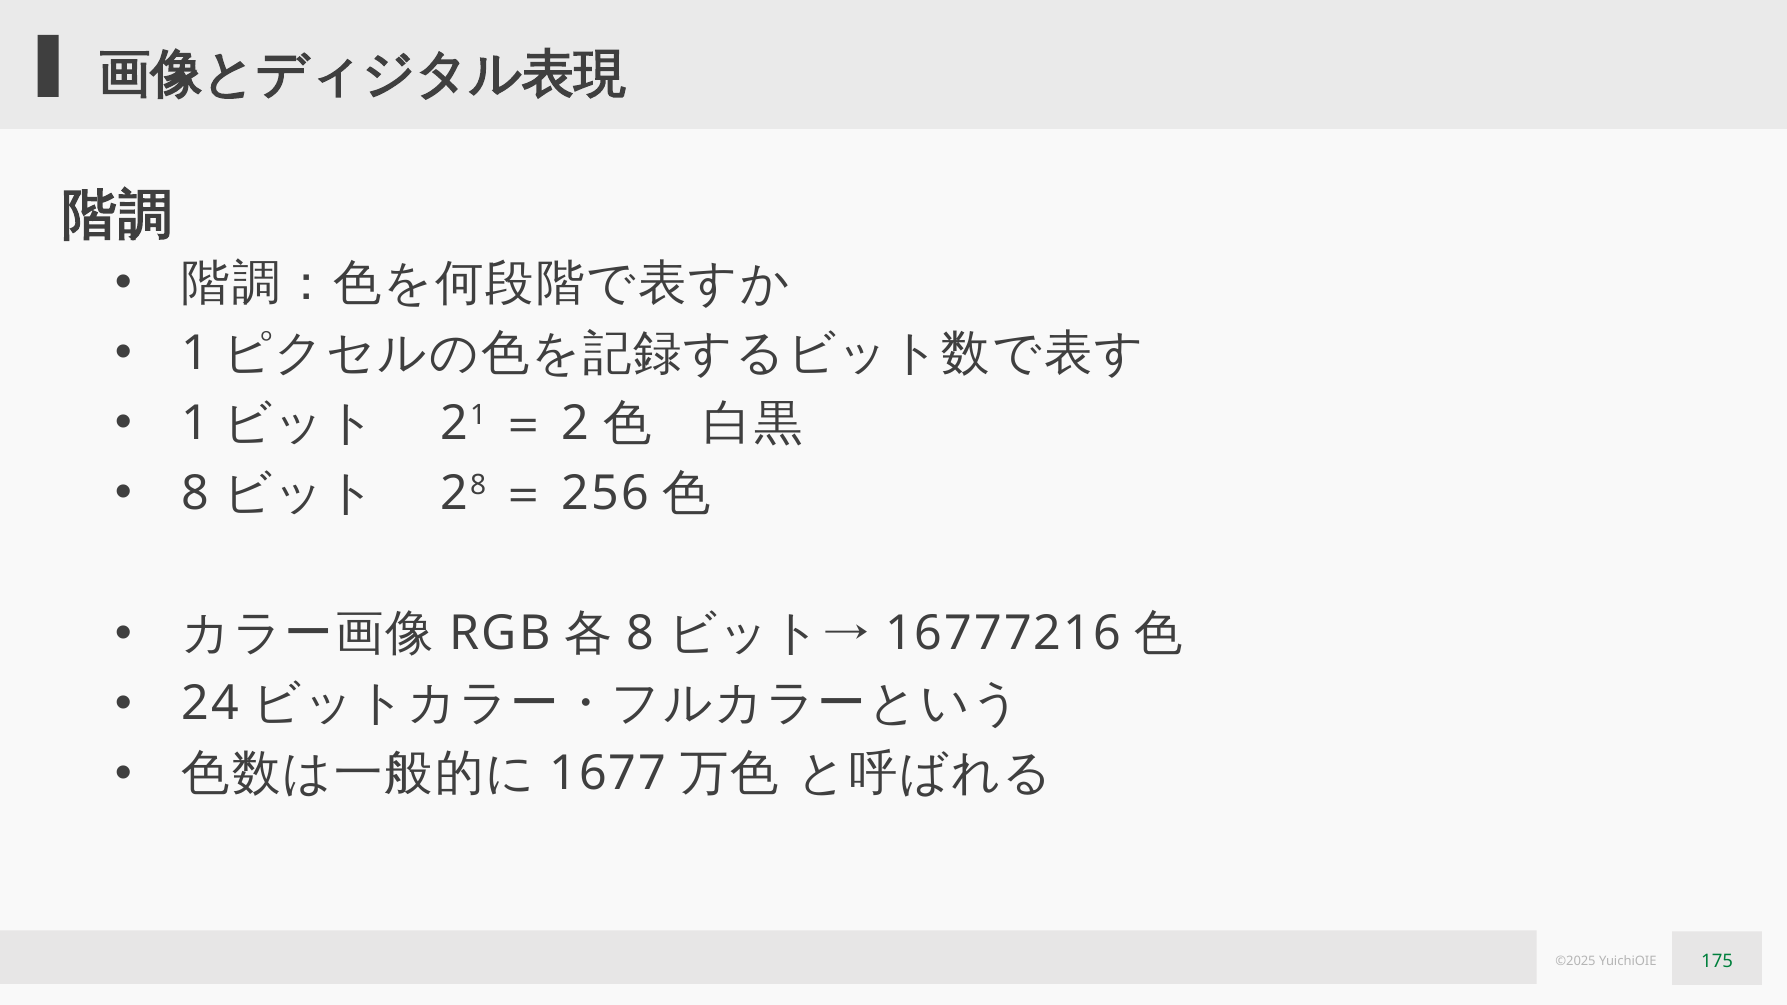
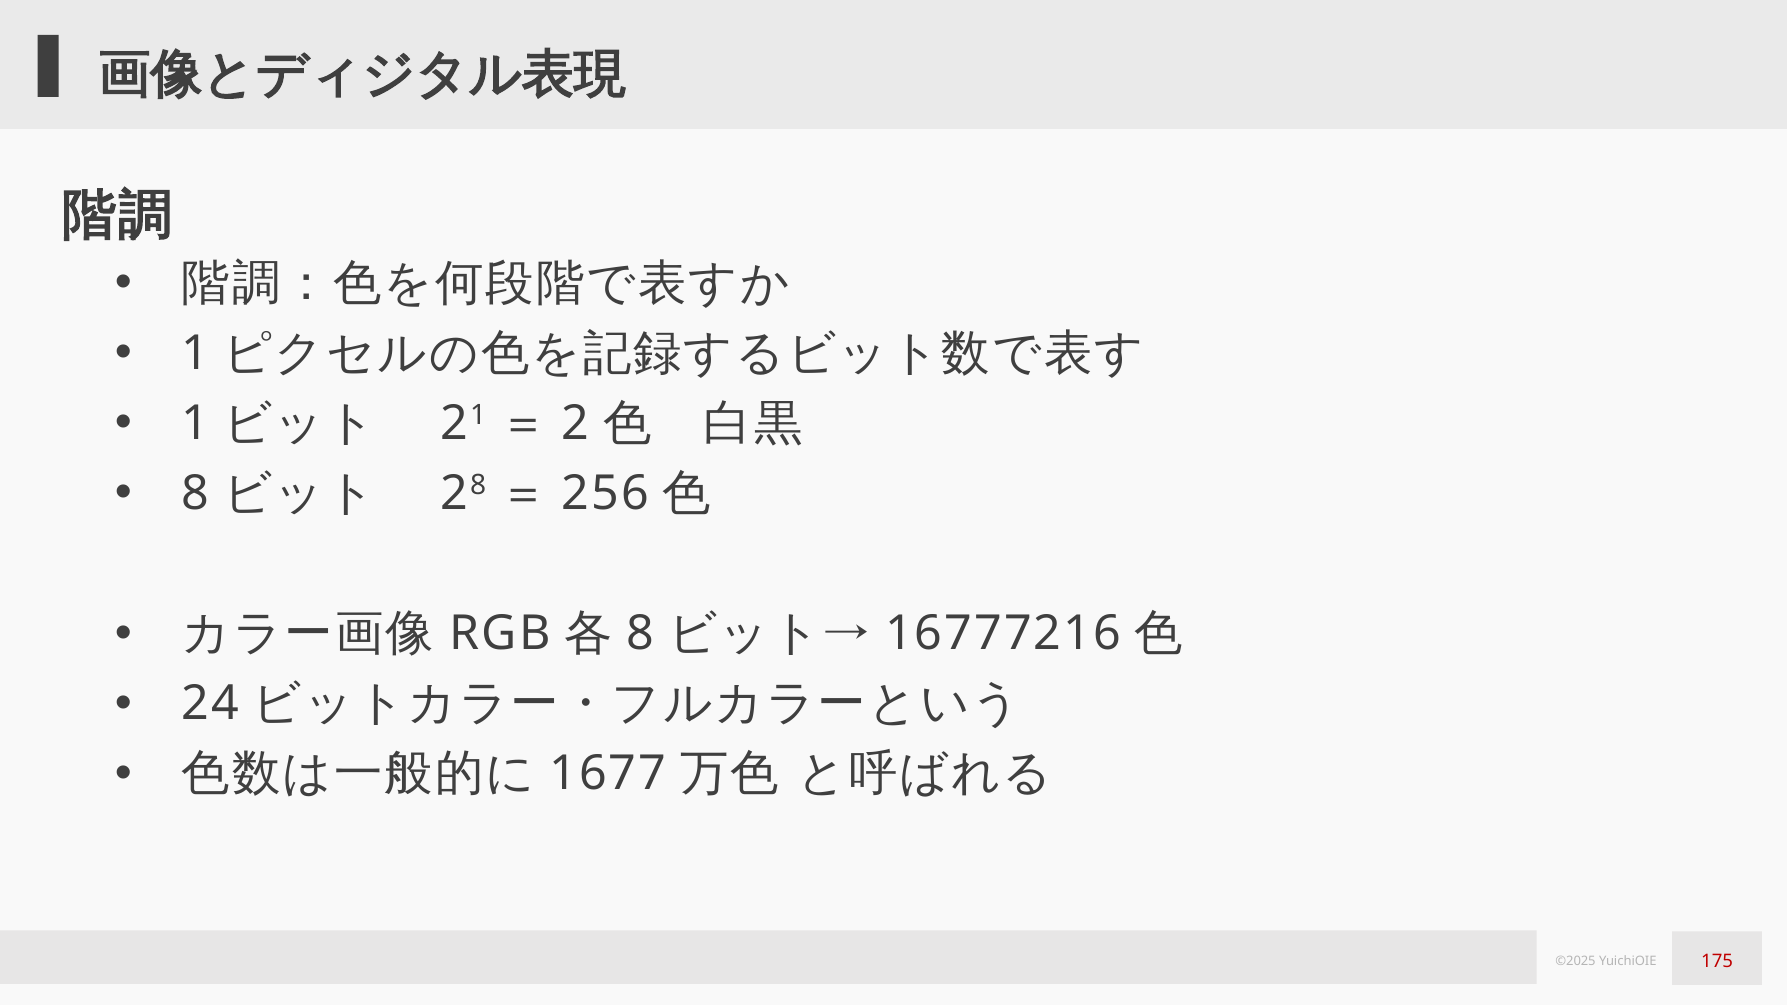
175 colour: green -> red
